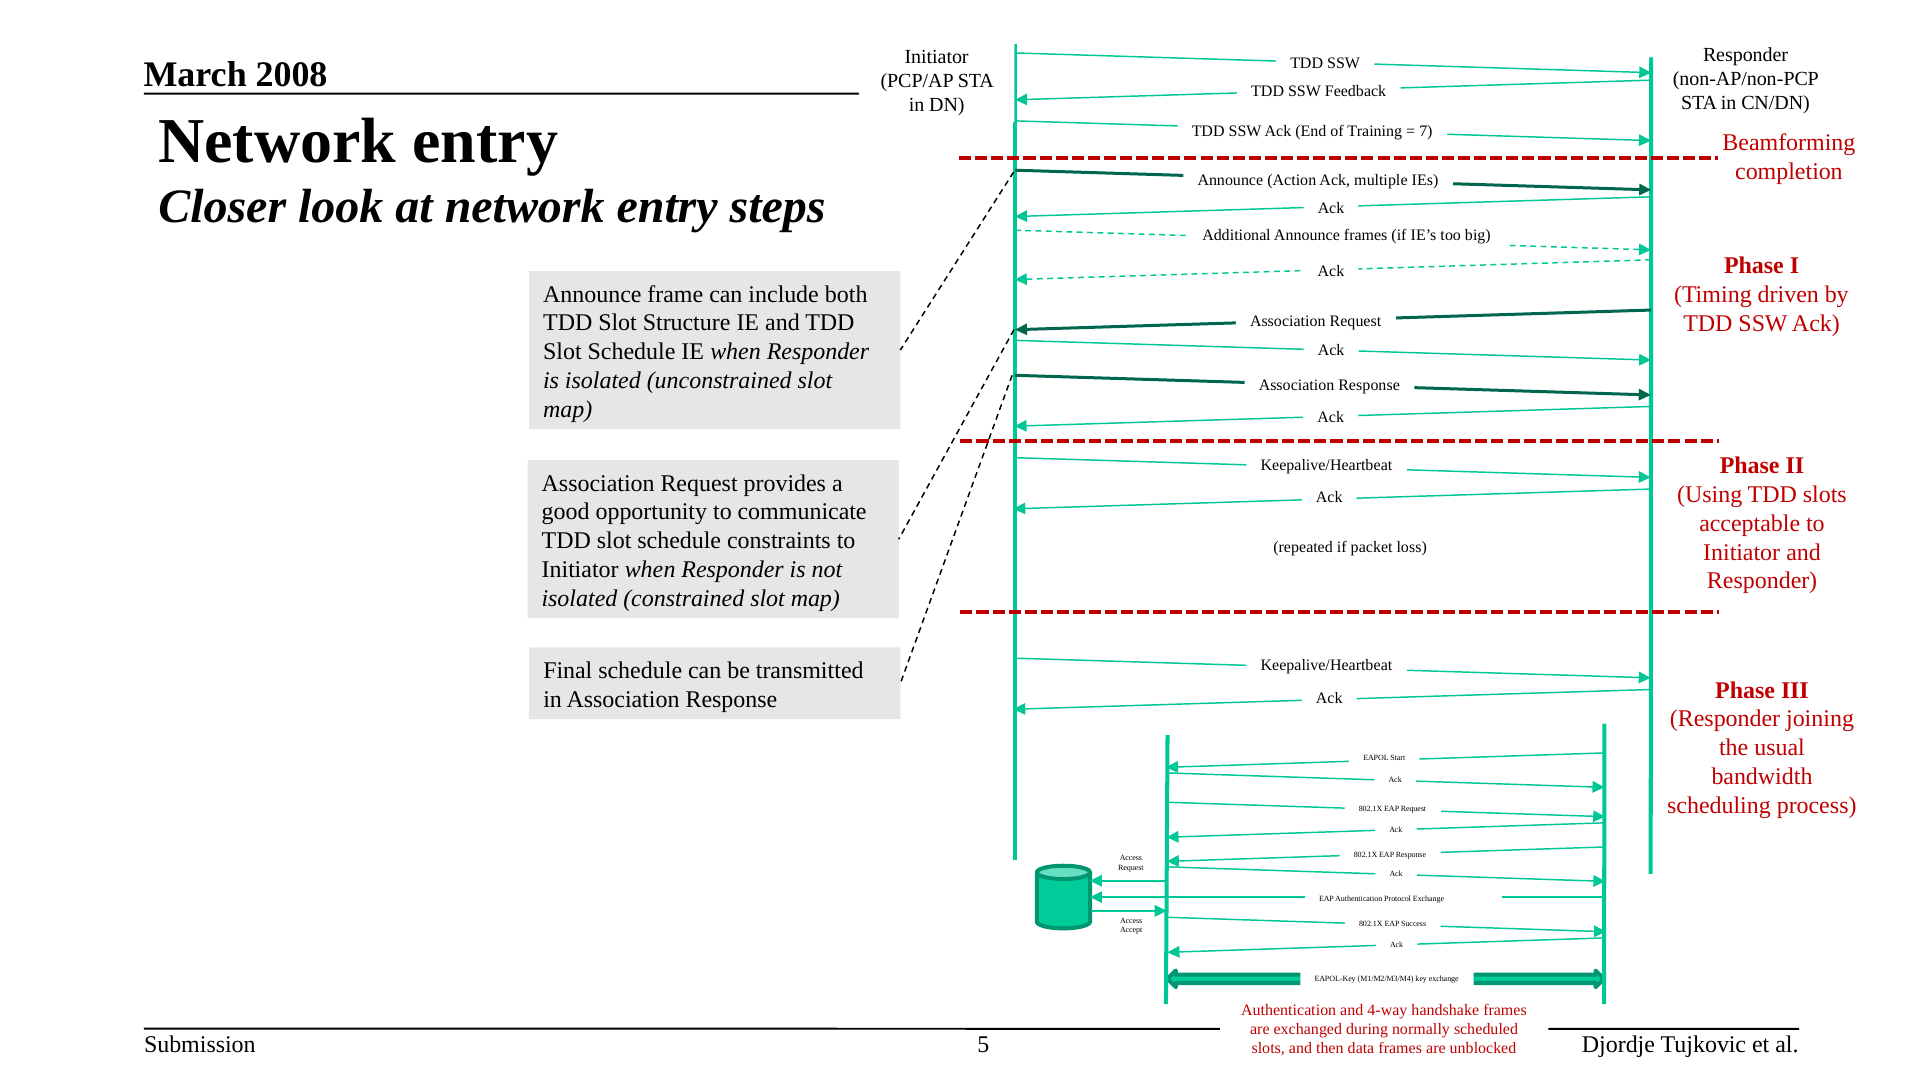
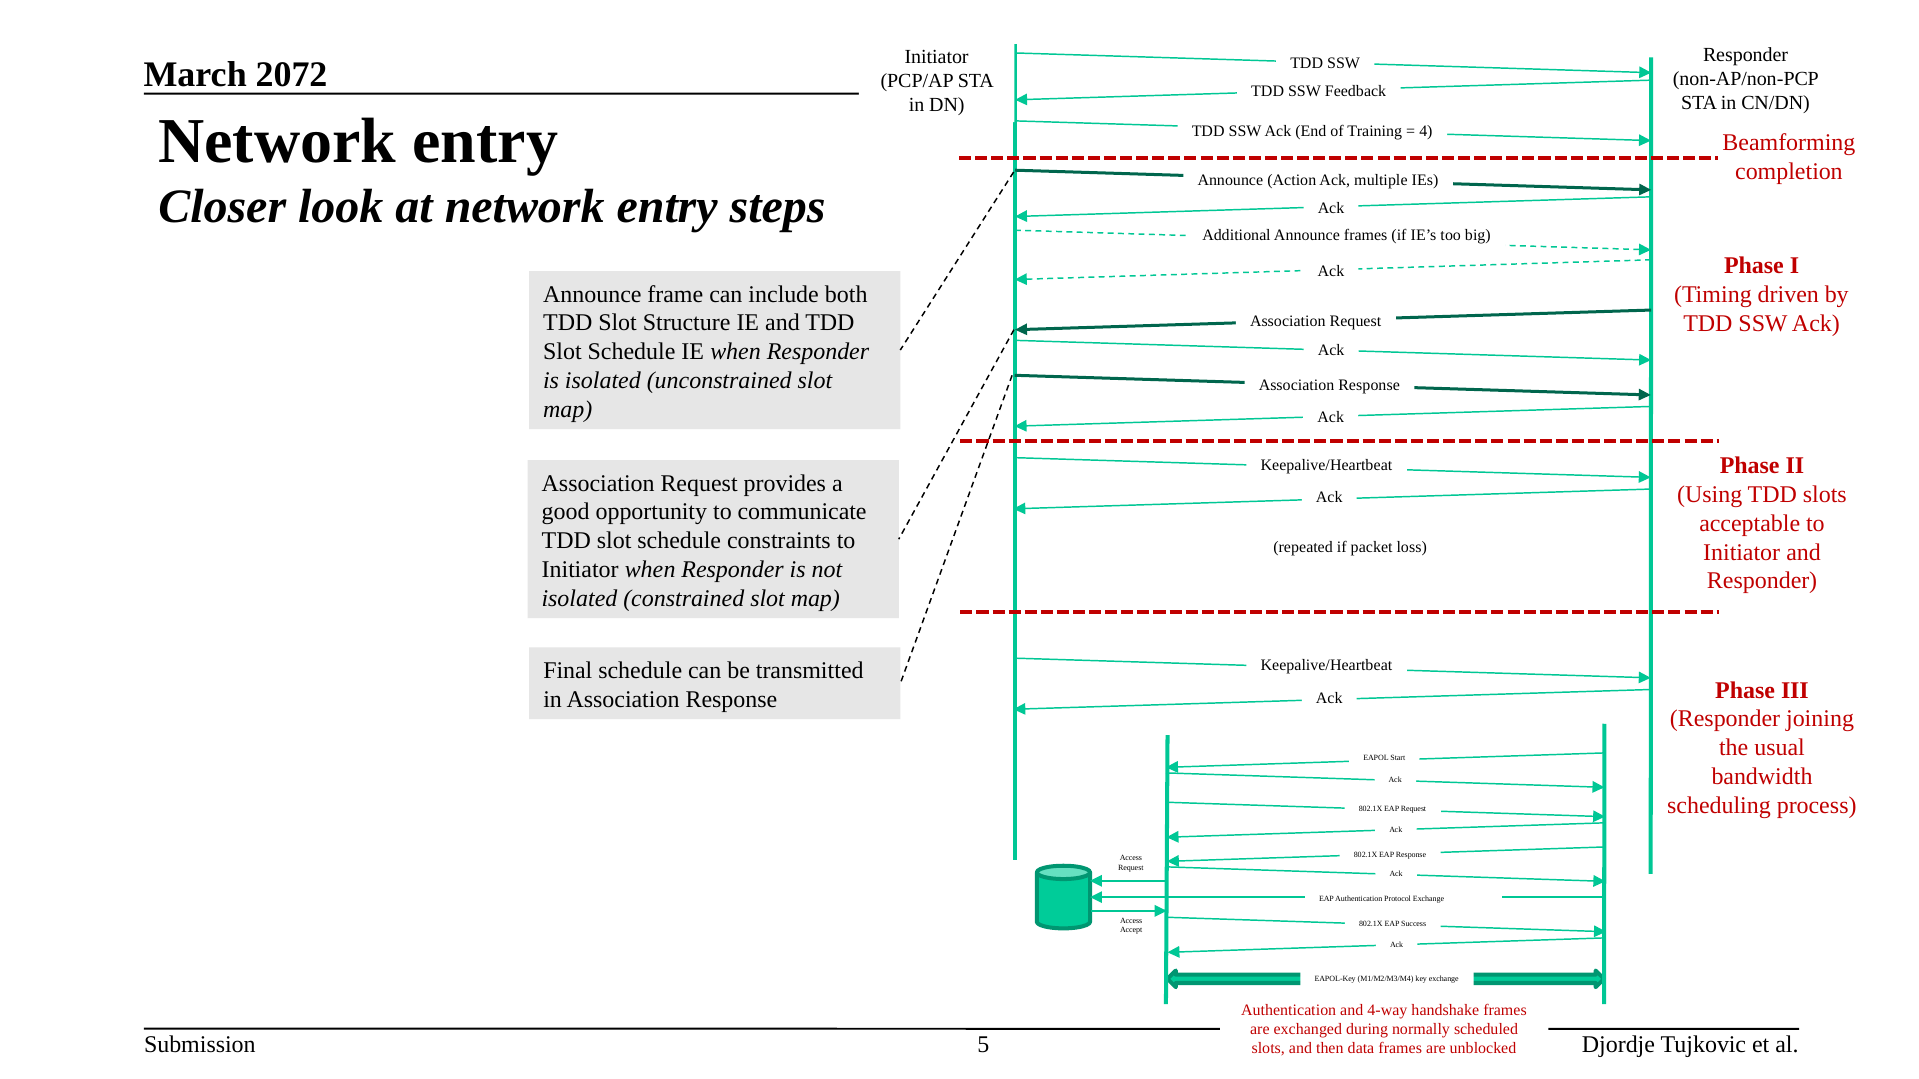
2008: 2008 -> 2072
7: 7 -> 4
